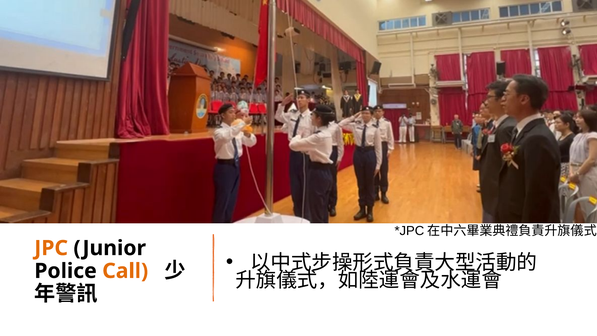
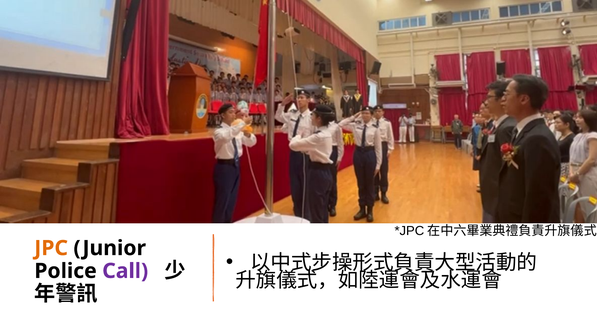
Call colour: orange -> purple
